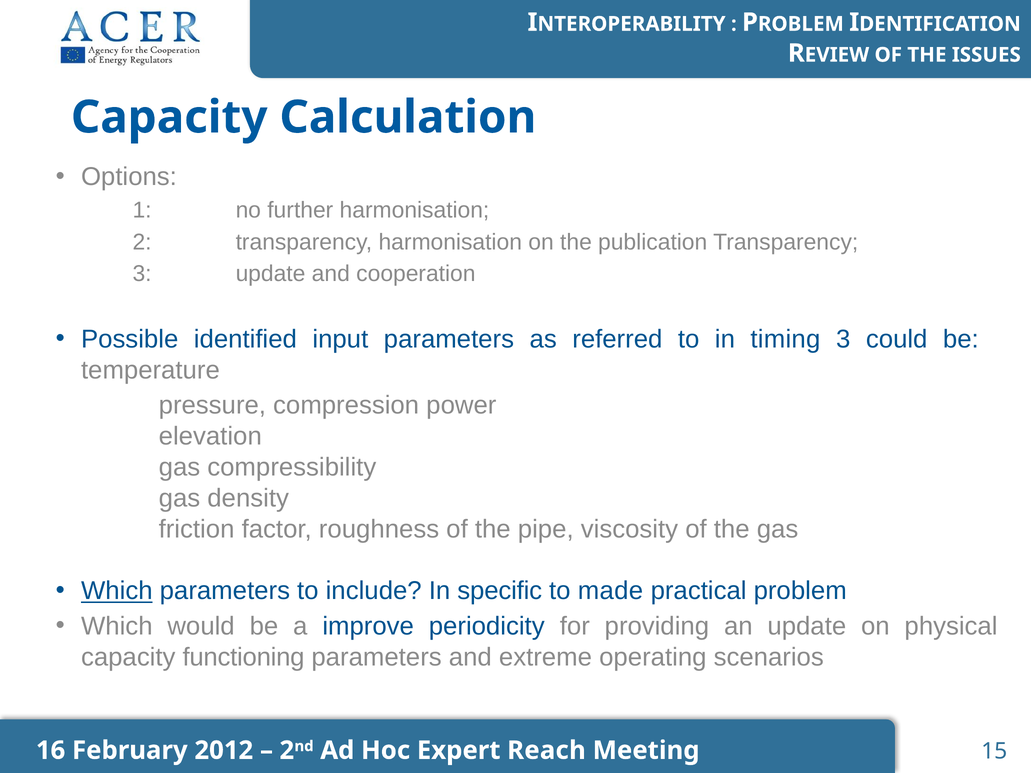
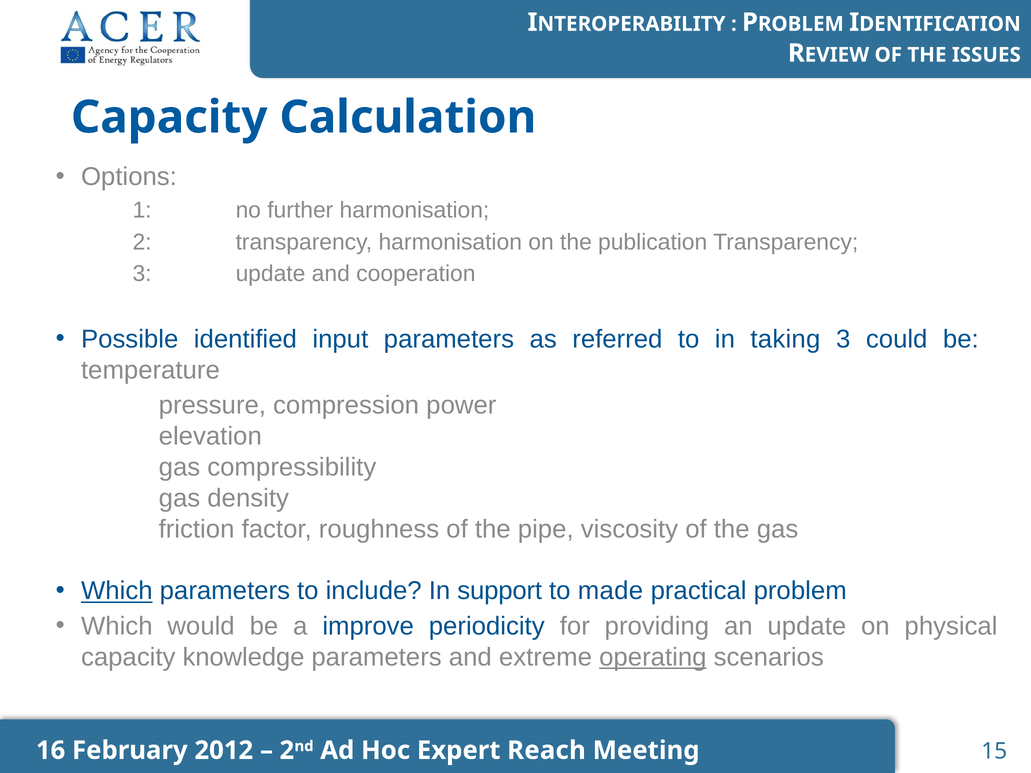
timing: timing -> taking
specific: specific -> support
functioning: functioning -> knowledge
operating underline: none -> present
